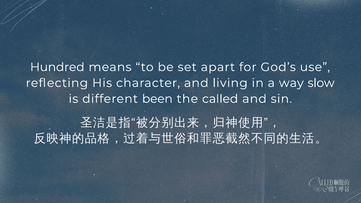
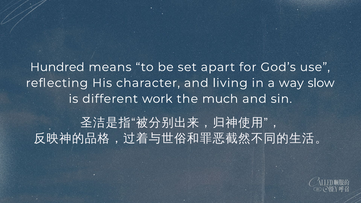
been: been -> work
called: called -> much
